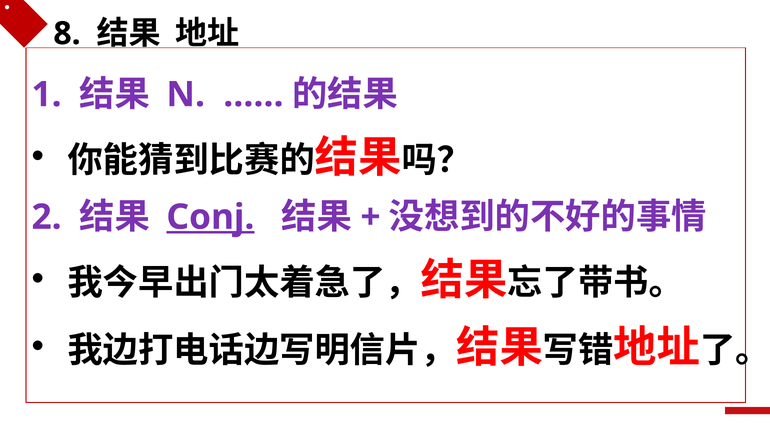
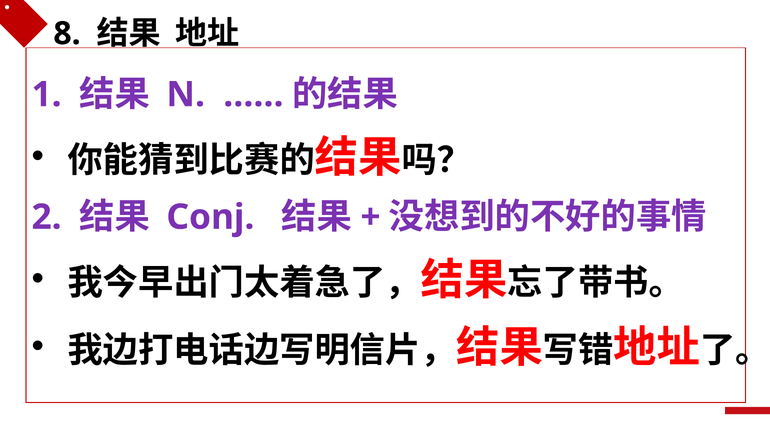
Conj underline: present -> none
